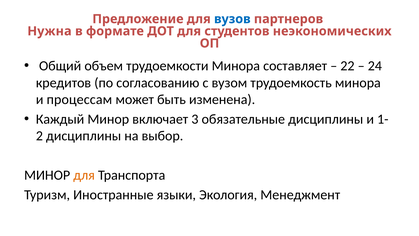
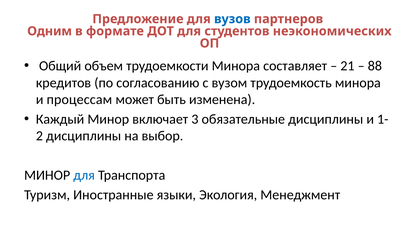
Нужна: Нужна -> Одним
22: 22 -> 21
24: 24 -> 88
для at (84, 175) colour: orange -> blue
